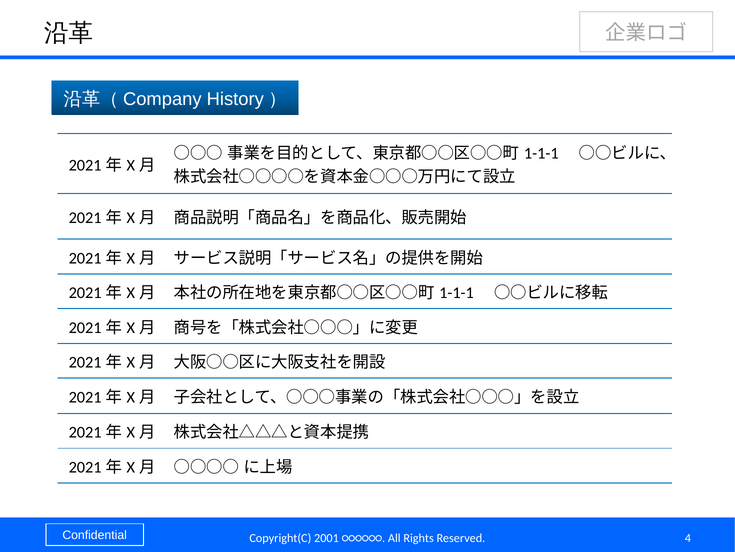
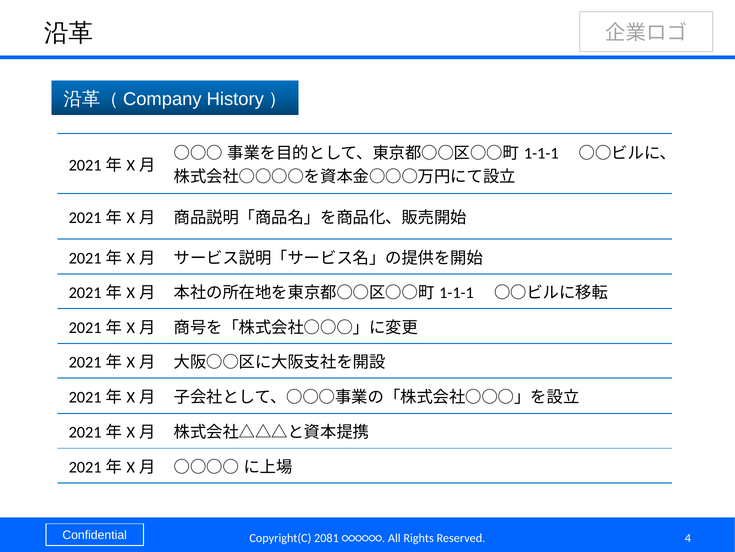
2001: 2001 -> 2081
